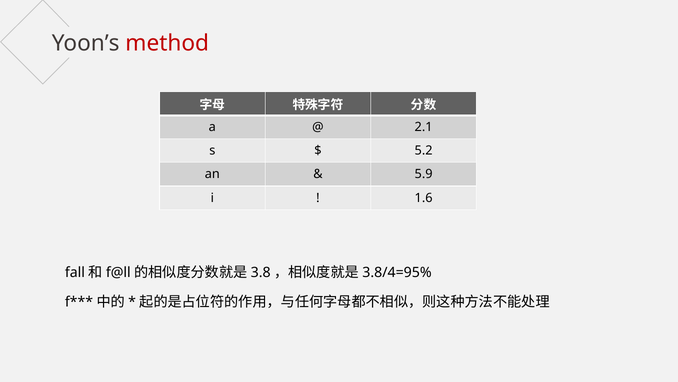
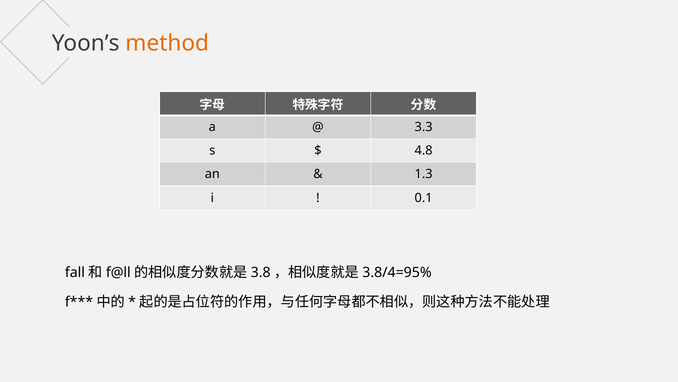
method colour: red -> orange
2.1: 2.1 -> 3.3
5.2: 5.2 -> 4.8
5.9: 5.9 -> 1.3
1.6: 1.6 -> 0.1
